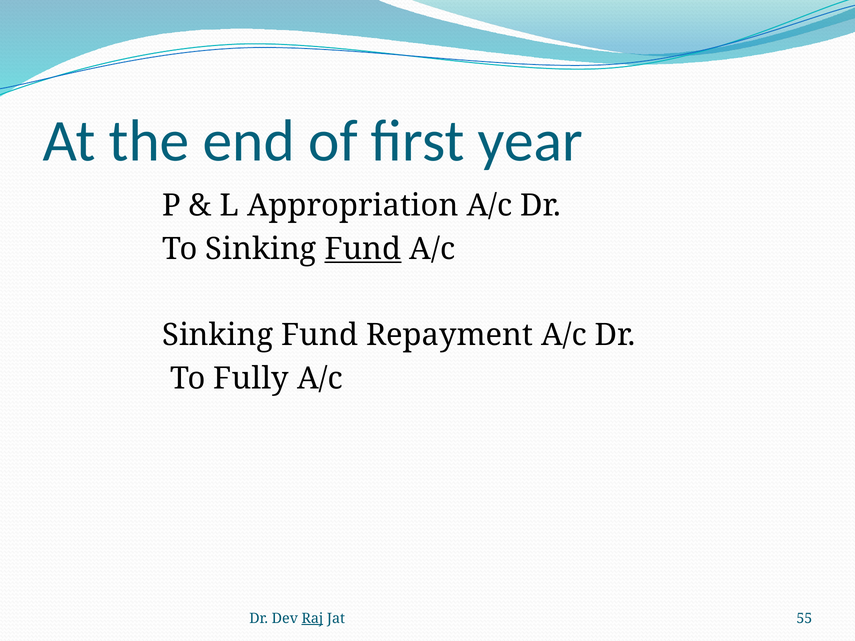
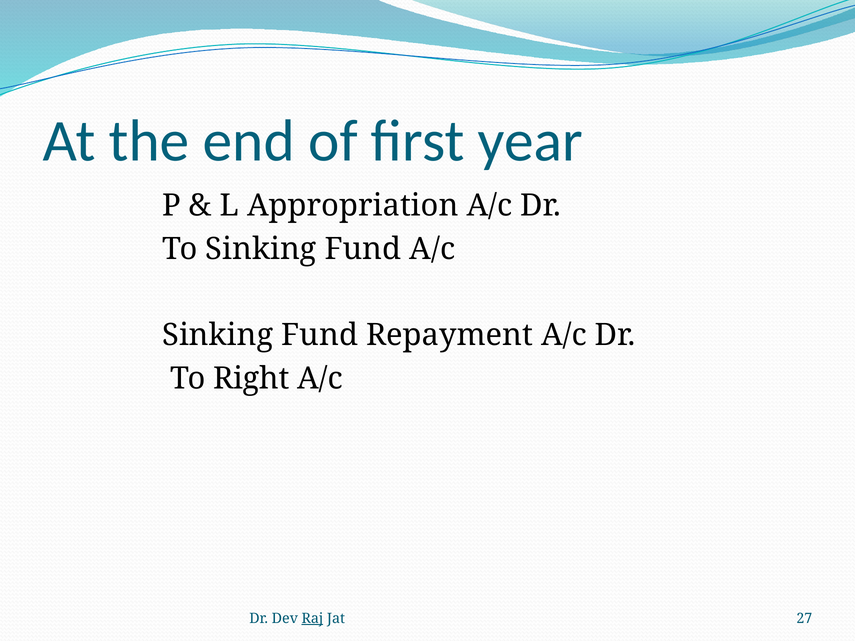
Fund at (363, 249) underline: present -> none
Fully: Fully -> Right
55: 55 -> 27
